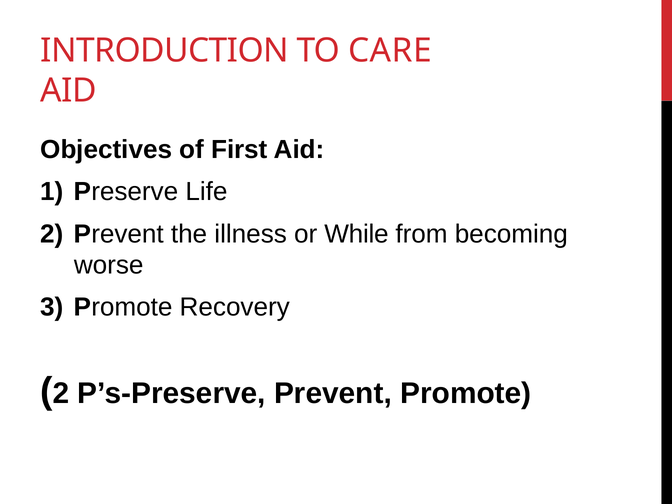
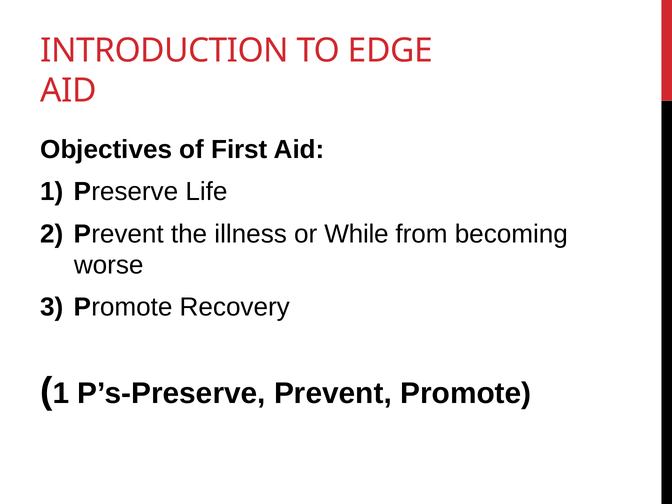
CARE: CARE -> EDGE
2 at (61, 393): 2 -> 1
